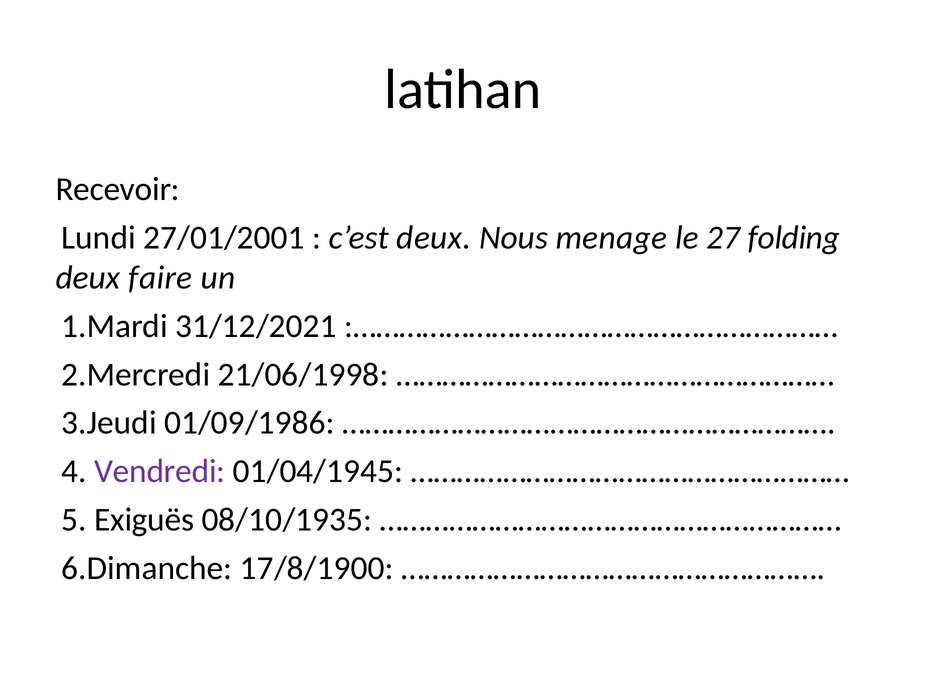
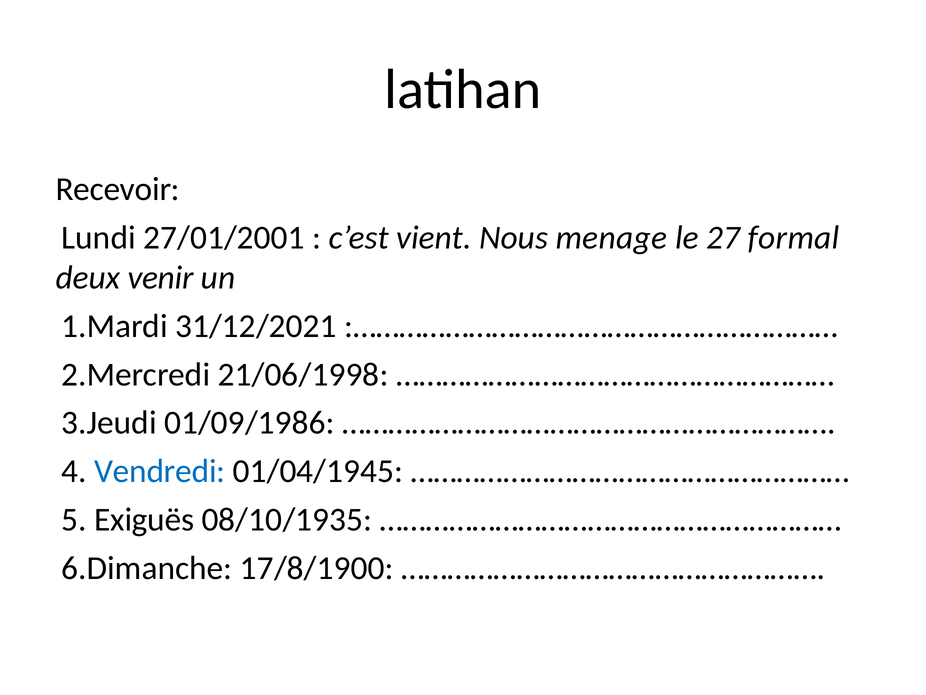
c’est deux: deux -> vient
folding: folding -> formal
faire: faire -> venir
Vendredi colour: purple -> blue
